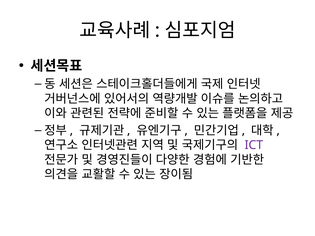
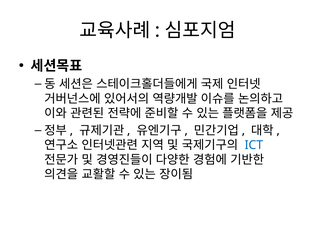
ICT colour: purple -> blue
